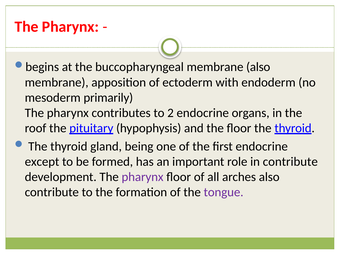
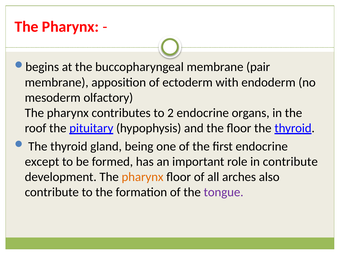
membrane also: also -> pair
primarily: primarily -> olfactory
pharynx at (143, 177) colour: purple -> orange
